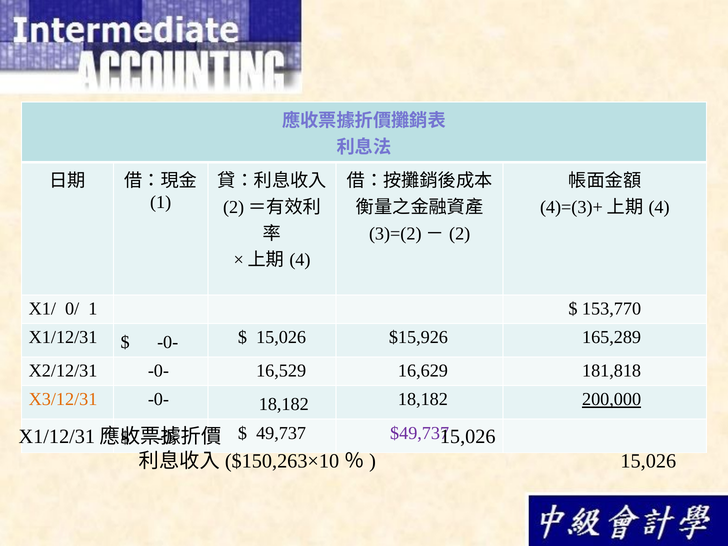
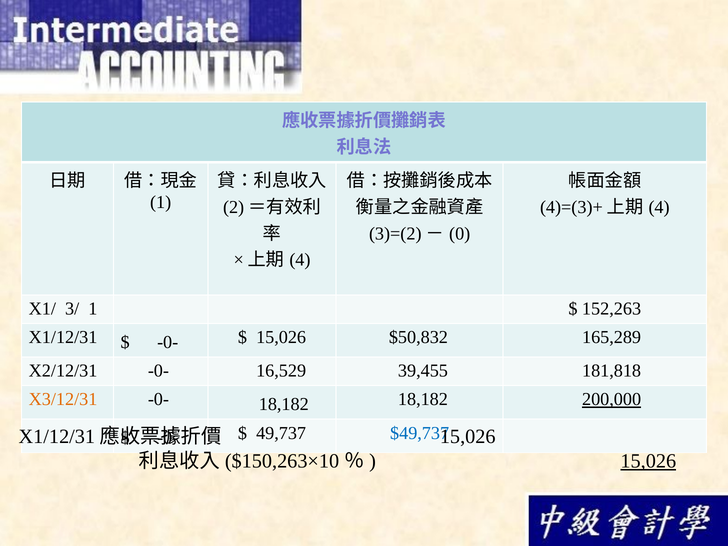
2: 2 -> 0
0/: 0/ -> 3/
153,770: 153,770 -> 152,263
$15,926: $15,926 -> $50,832
16,629: 16,629 -> 39,455
$49,737 colour: purple -> blue
15,026 at (648, 461) underline: none -> present
